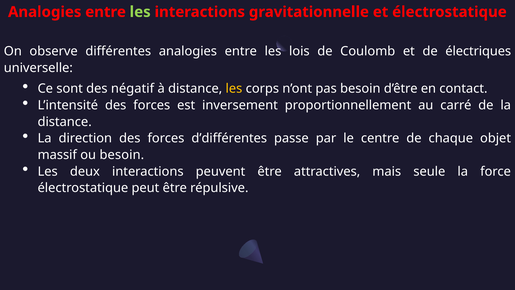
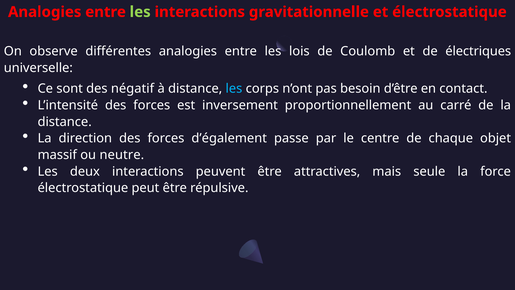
les at (234, 89) colour: yellow -> light blue
d’différentes: d’différentes -> d’également
ou besoin: besoin -> neutre
